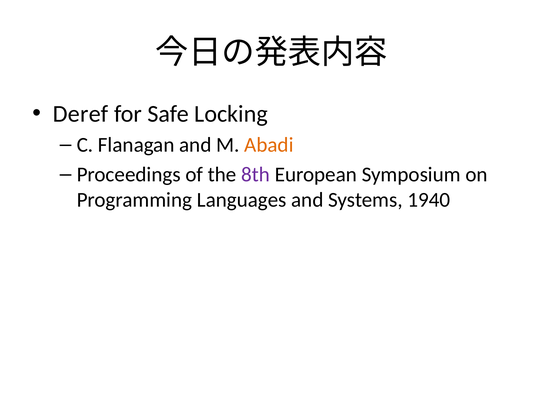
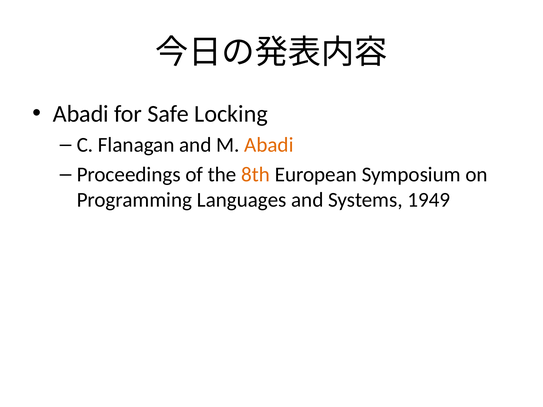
Deref at (81, 114): Deref -> Abadi
8th colour: purple -> orange
1940: 1940 -> 1949
